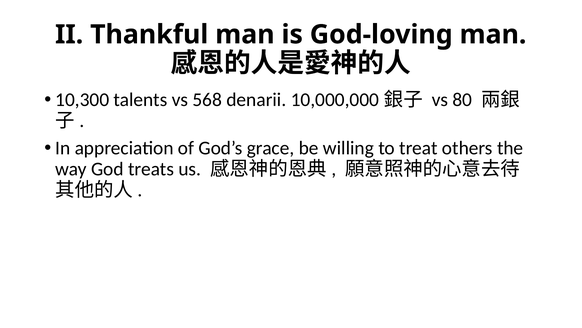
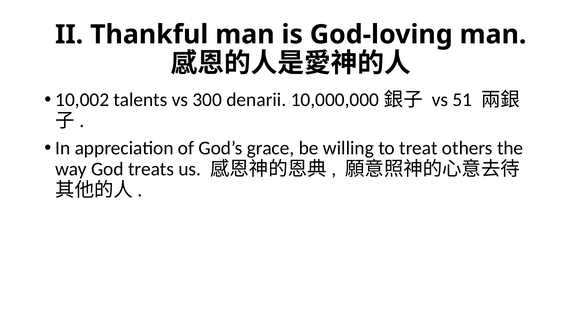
10,300: 10,300 -> 10,002
568: 568 -> 300
80: 80 -> 51
